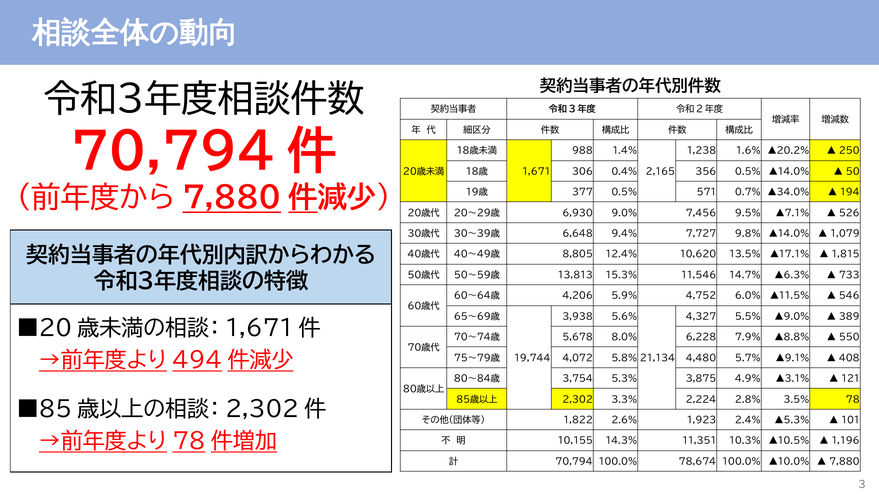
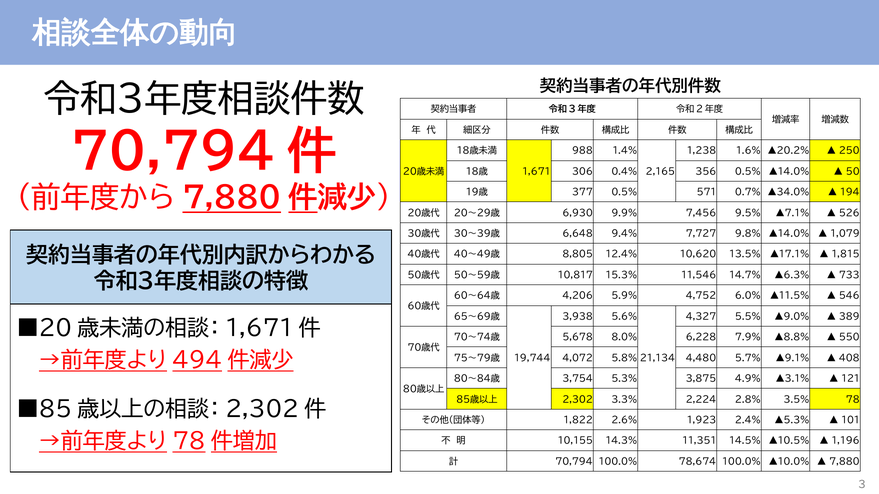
9.0%: 9.0% -> 9.9%
13,813: 13,813 -> 10,817
10.3%: 10.3% -> 14.5%
